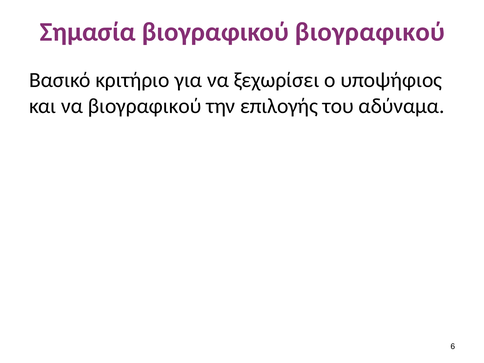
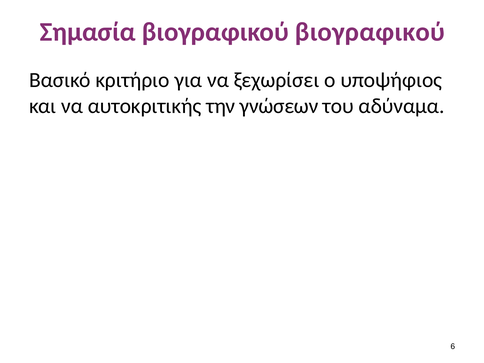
να βιογραφικού: βιογραφικού -> αυτοκριτικής
επιλογής: επιλογής -> γνώσεων
